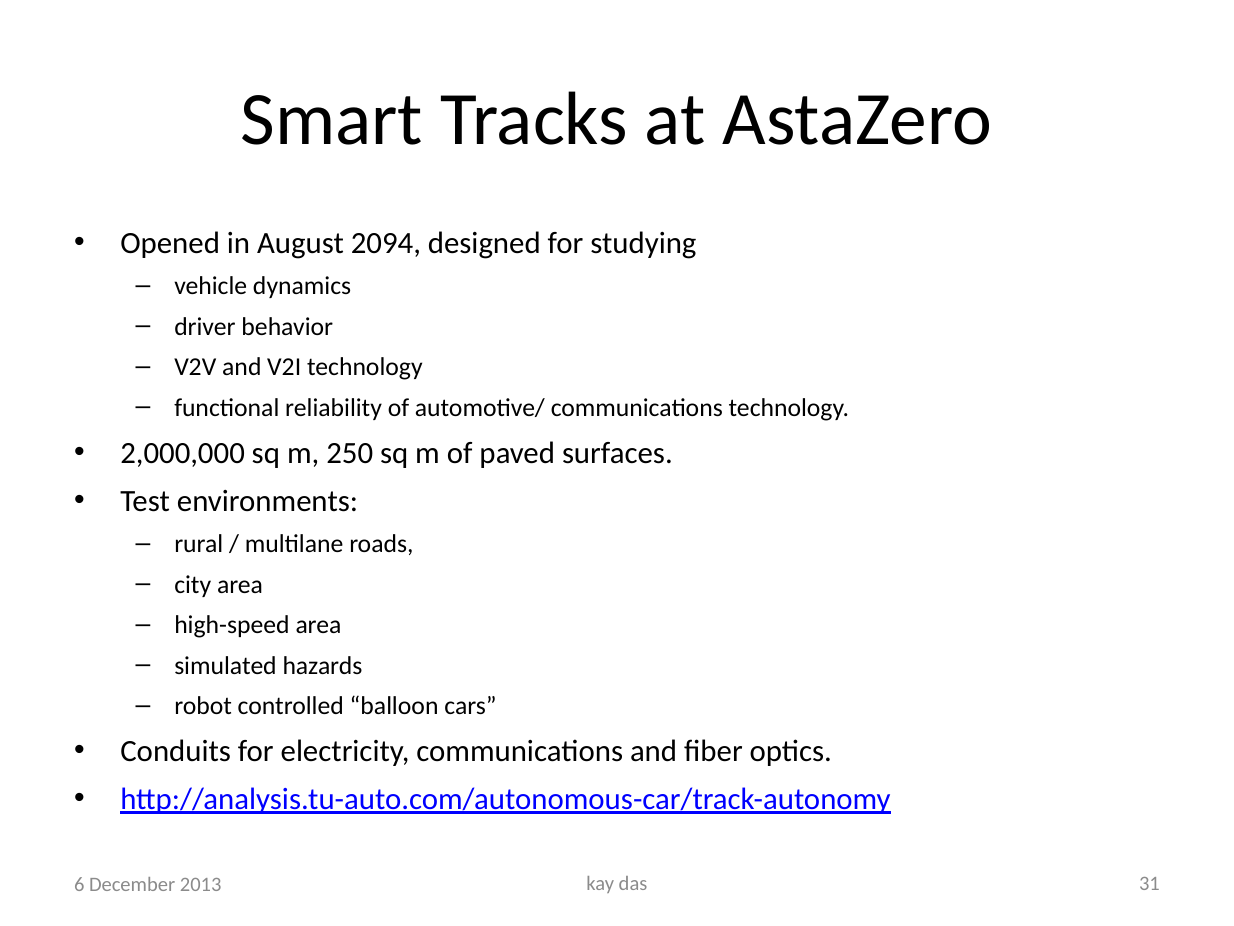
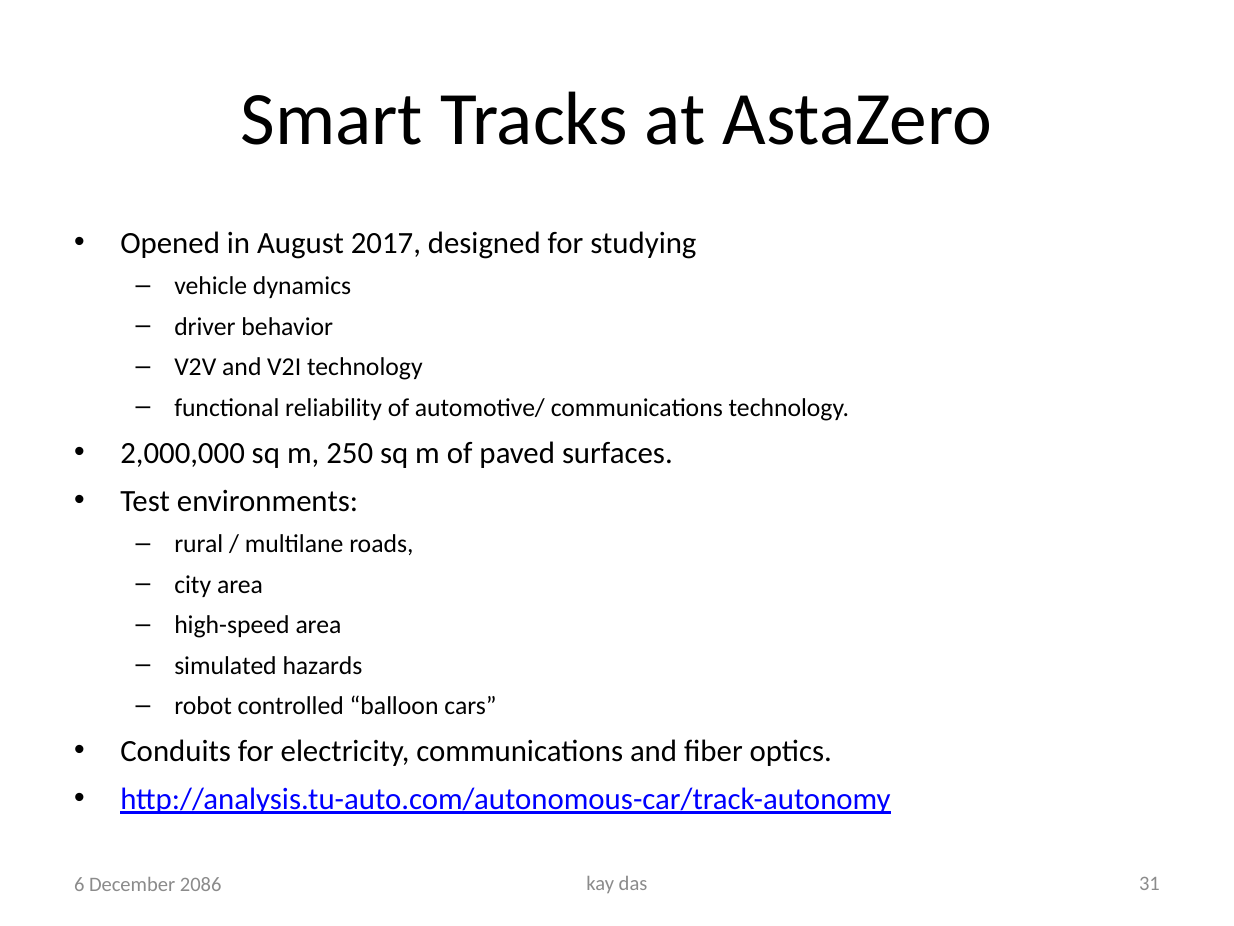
2094: 2094 -> 2017
2013: 2013 -> 2086
